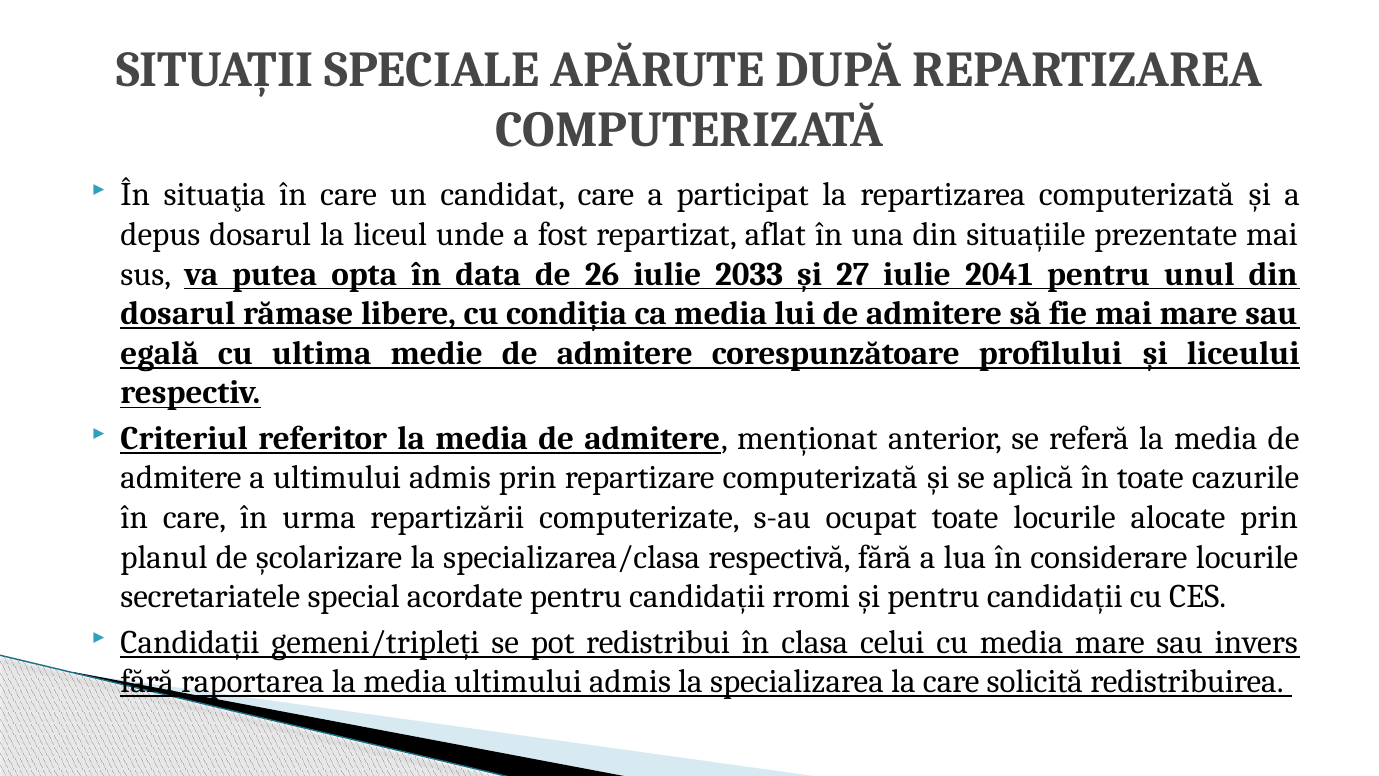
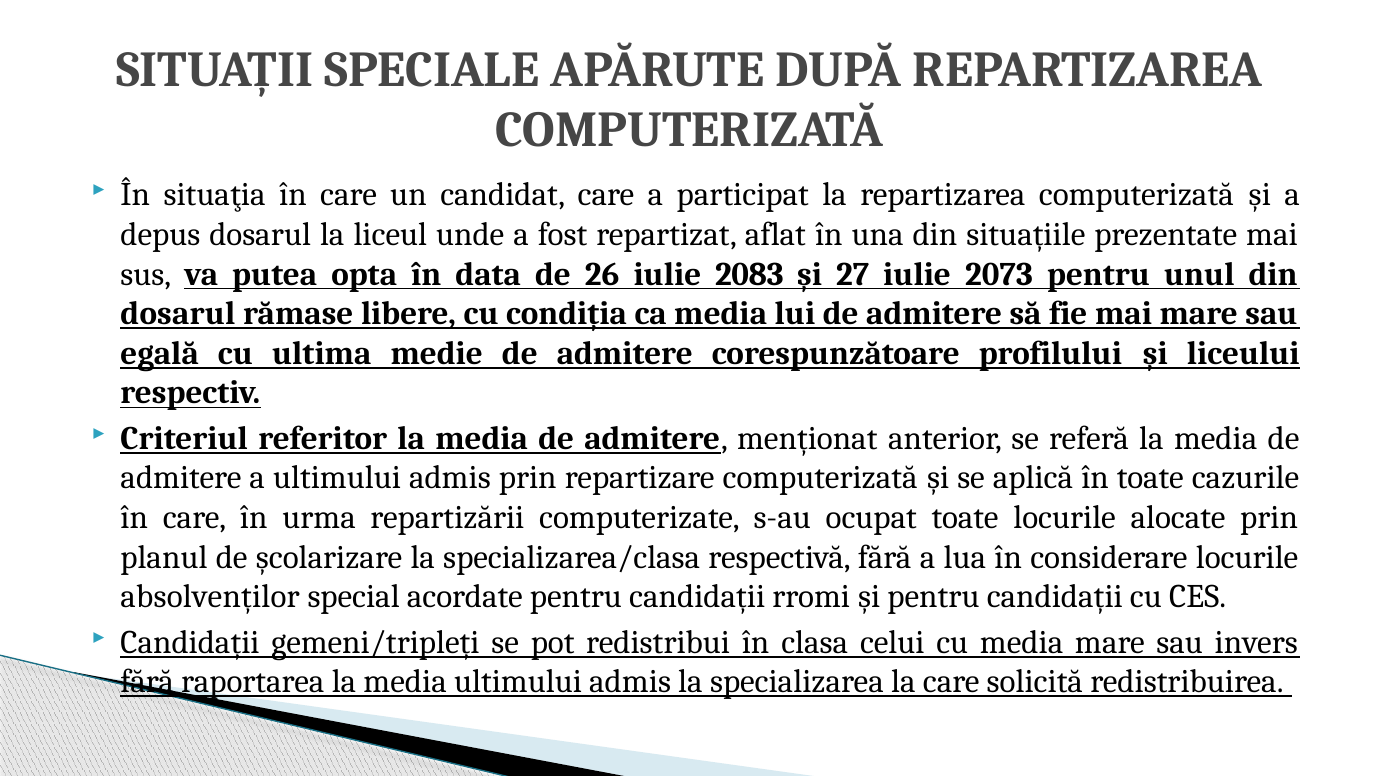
2033: 2033 -> 2083
2041: 2041 -> 2073
secretariatele: secretariatele -> absolvenților
